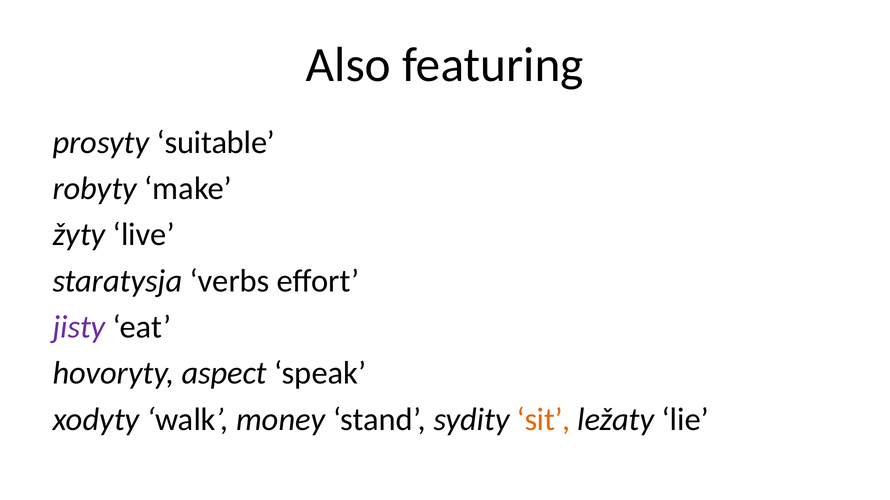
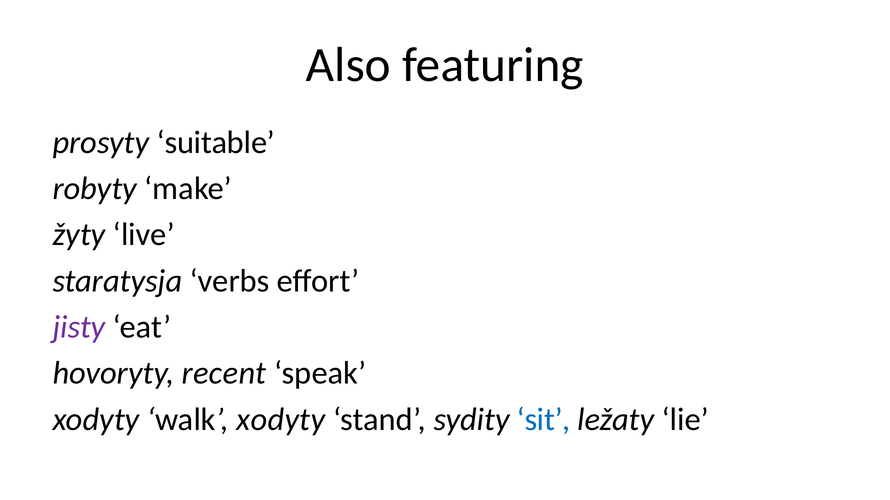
aspect: aspect -> recent
walk money: money -> xodyty
sit colour: orange -> blue
